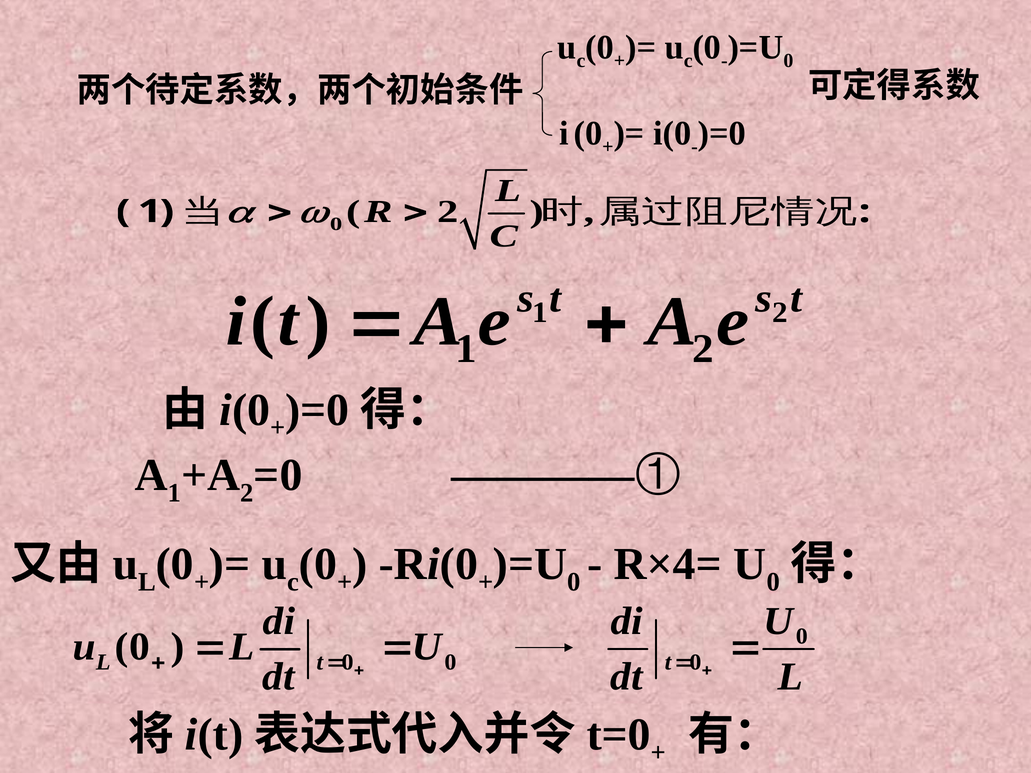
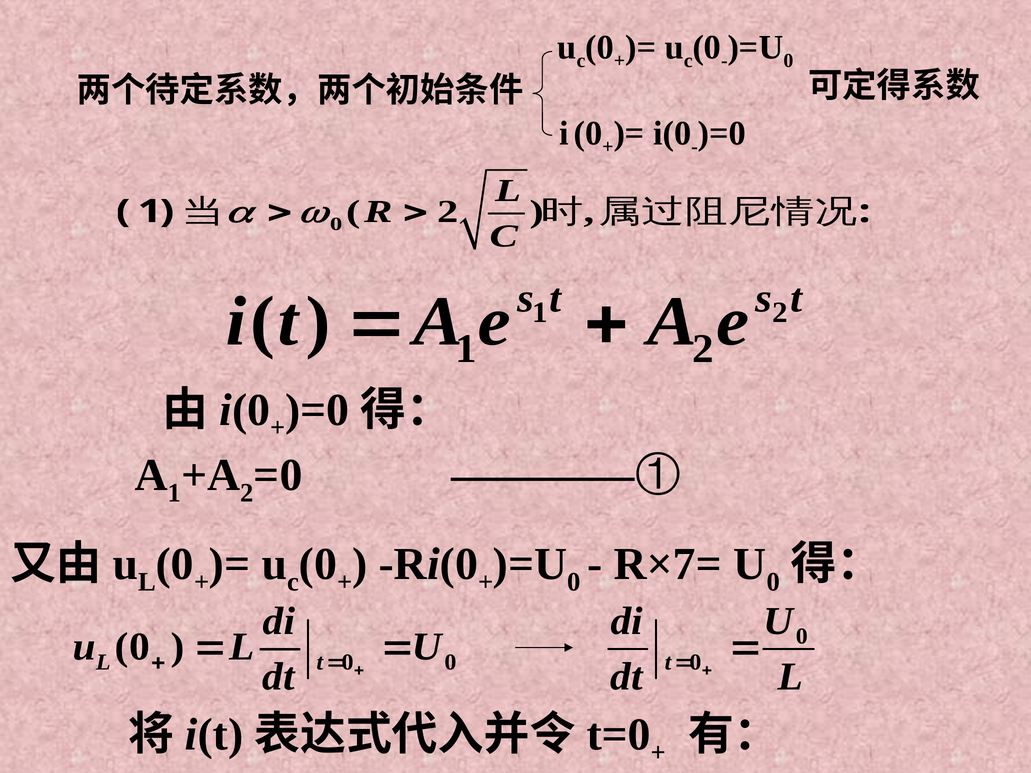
R×4=: R×4= -> R×7=
